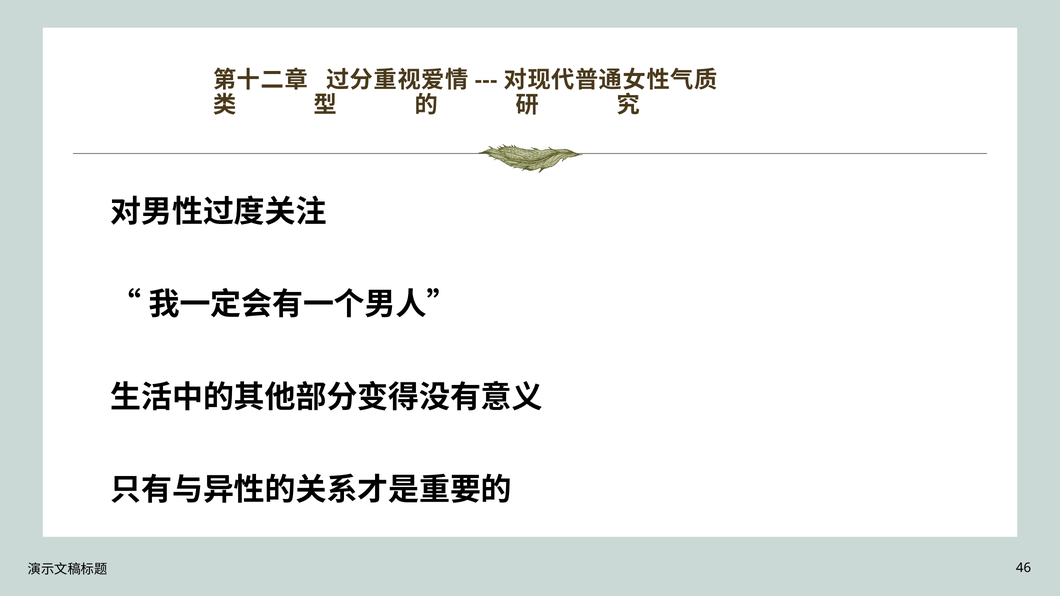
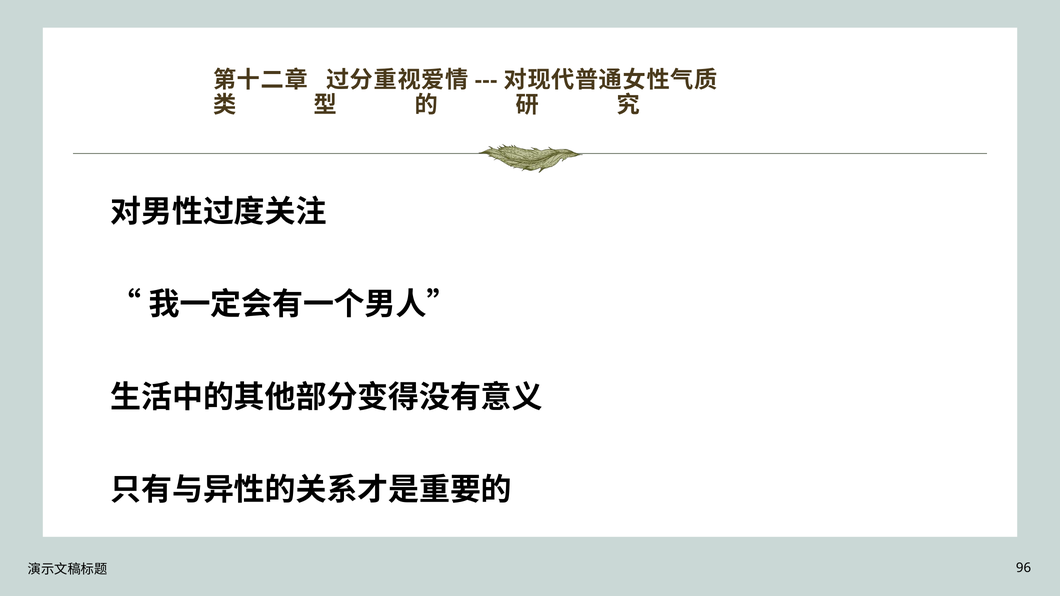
46: 46 -> 96
